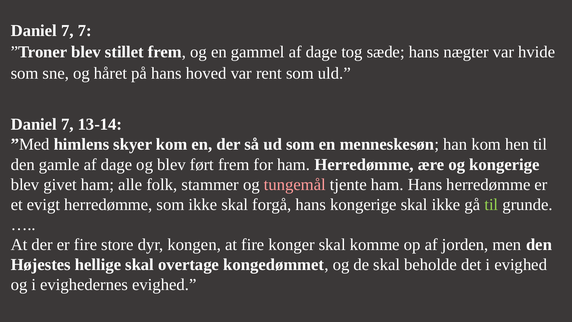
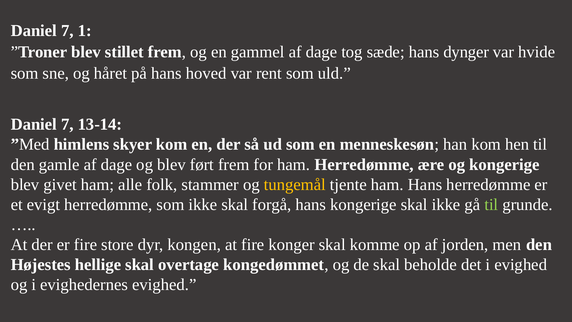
7 7: 7 -> 1
nægter: nægter -> dynger
tungemål colour: pink -> yellow
